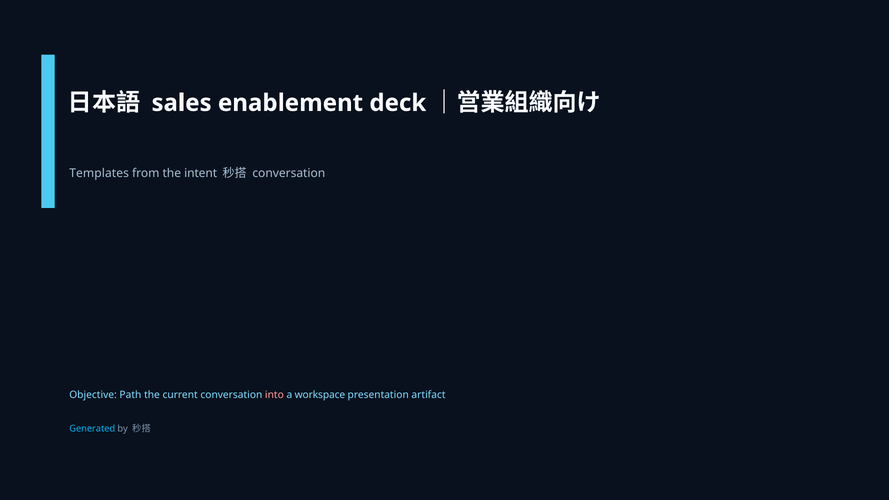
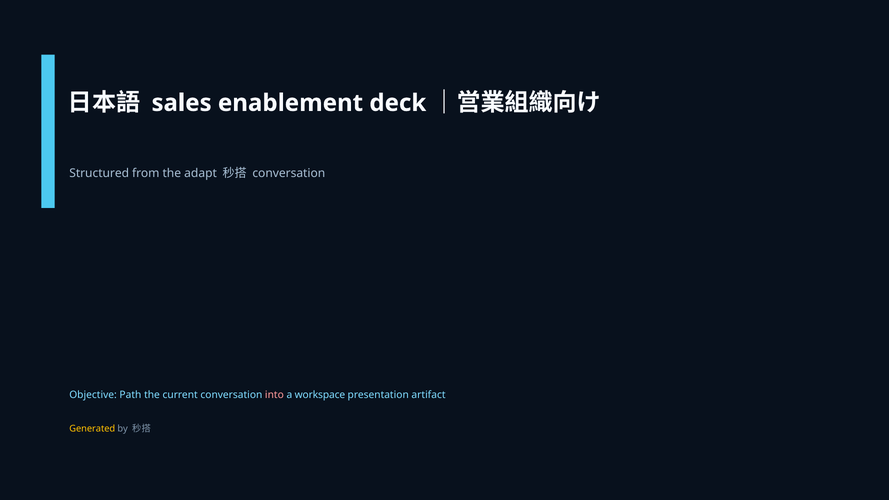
Templates: Templates -> Structured
intent: intent -> adapt
Generated colour: light blue -> yellow
